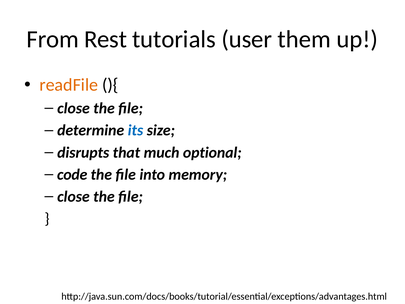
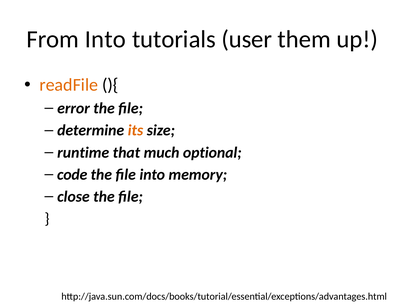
From Rest: Rest -> Into
close at (73, 108): close -> error
its colour: blue -> orange
disrupts: disrupts -> runtime
